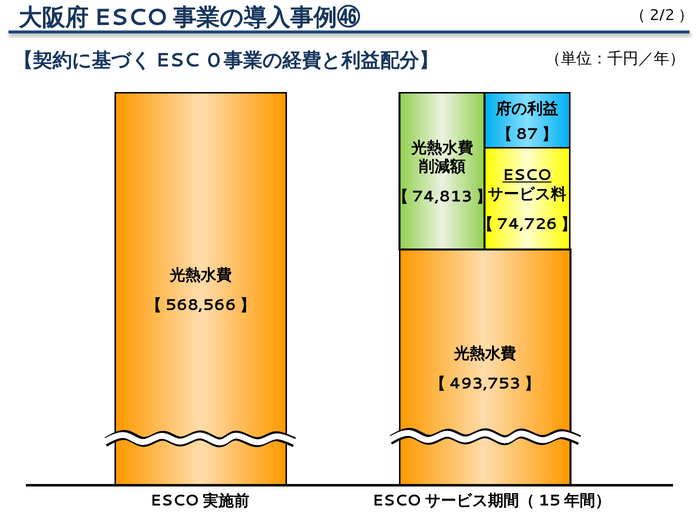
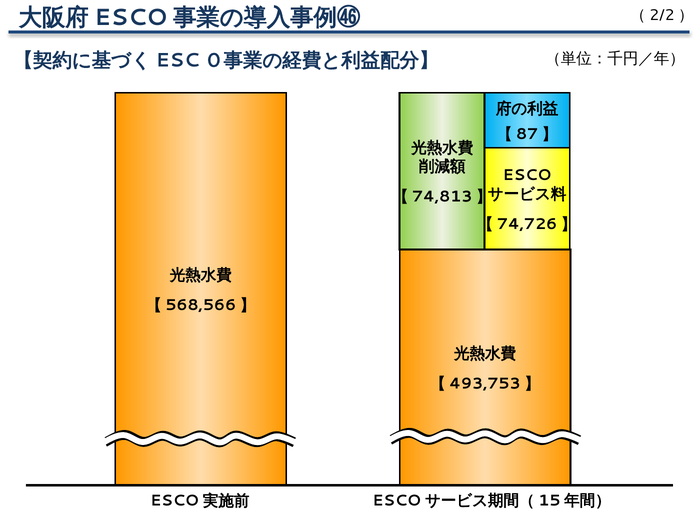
ESCO underline: present -> none
